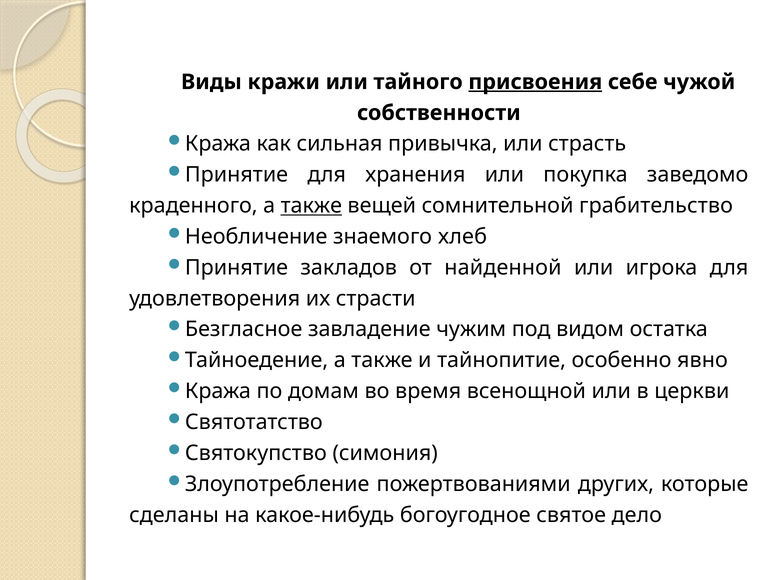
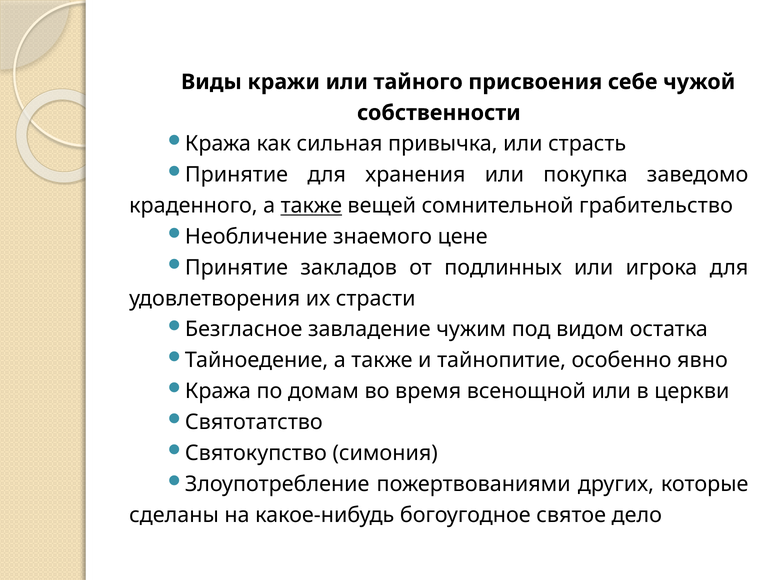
присвоения underline: present -> none
хлеб: хлеб -> цене
найденной: найденной -> подлинных
